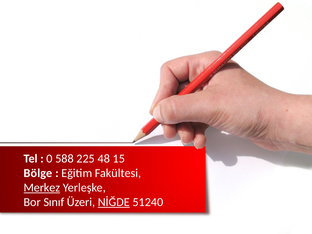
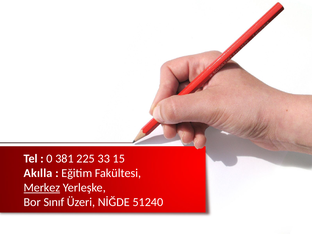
588: 588 -> 381
48: 48 -> 33
Bölge: Bölge -> Akılla
NİĞDE underline: present -> none
